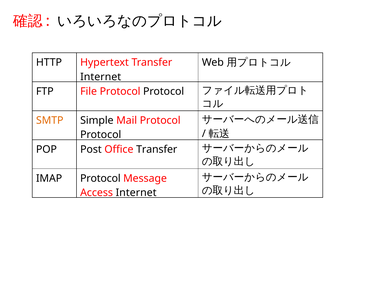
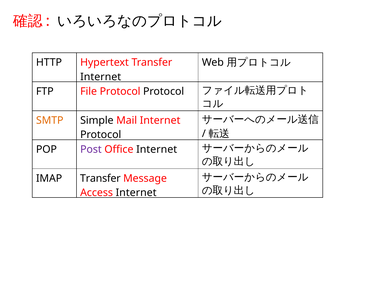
Mail Protocol: Protocol -> Internet
Post colour: black -> purple
Office Transfer: Transfer -> Internet
IMAP Protocol: Protocol -> Transfer
